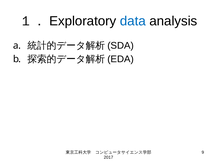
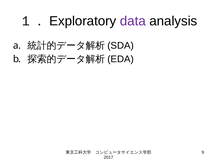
data colour: blue -> purple
